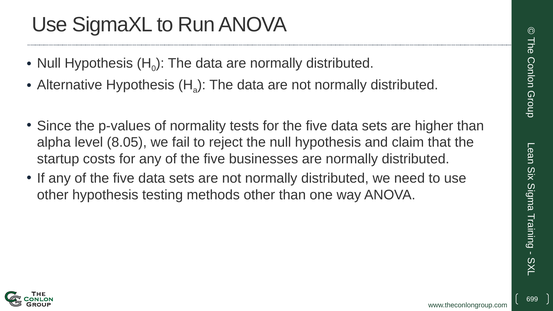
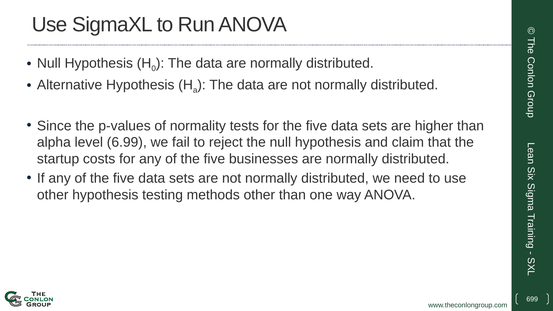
8.05: 8.05 -> 6.99
